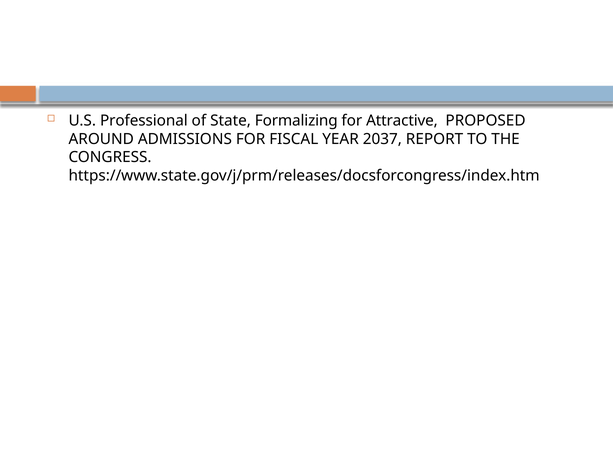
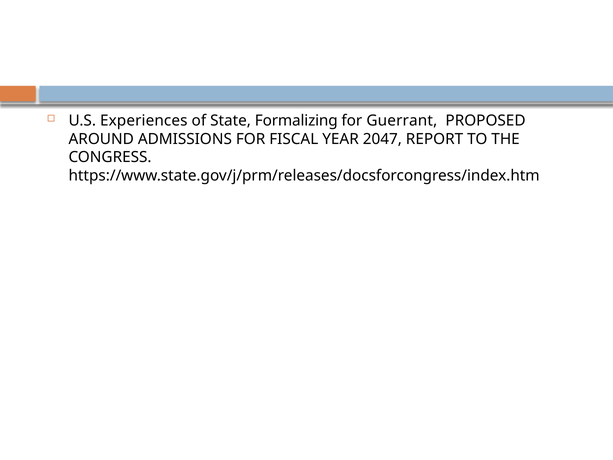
Professional: Professional -> Experiences
Attractive: Attractive -> Guerrant
2037: 2037 -> 2047
